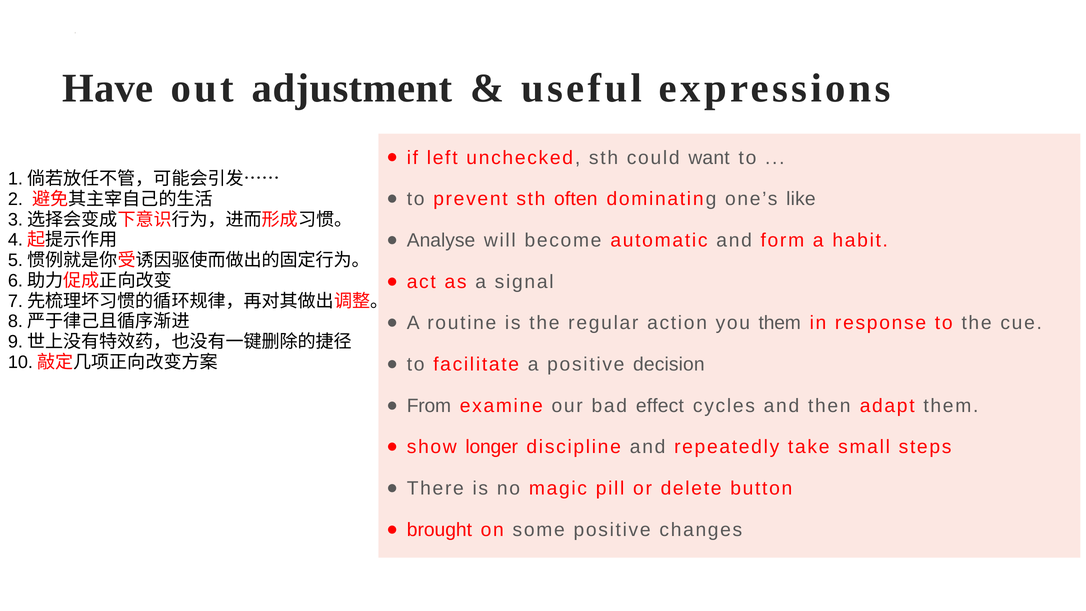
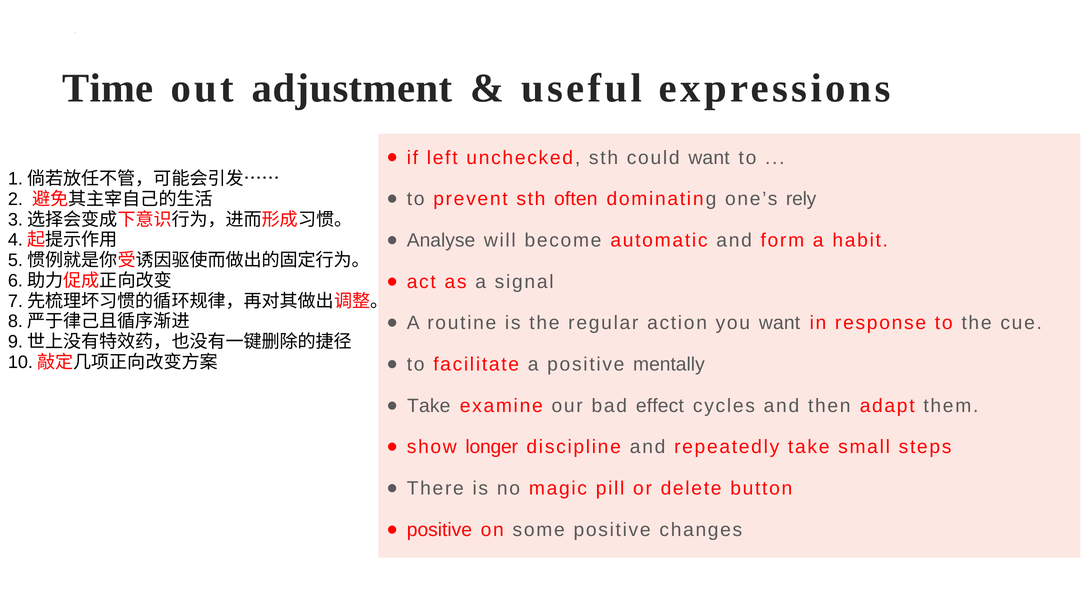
Have: Have -> Time
like: like -> rely
you them: them -> want
decision: decision -> mentally
From at (429, 406): From -> Take
brought at (439, 530): brought -> positive
